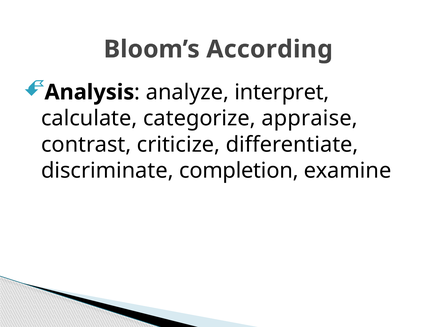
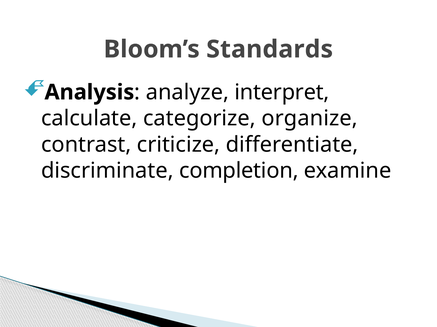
According: According -> Standards
appraise: appraise -> organize
